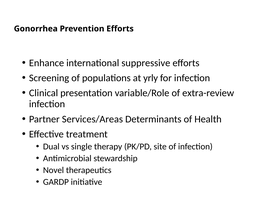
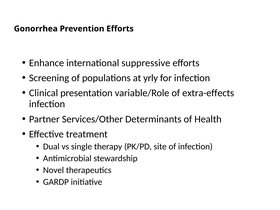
extra-review: extra-review -> extra-effects
Services/Areas: Services/Areas -> Services/Other
